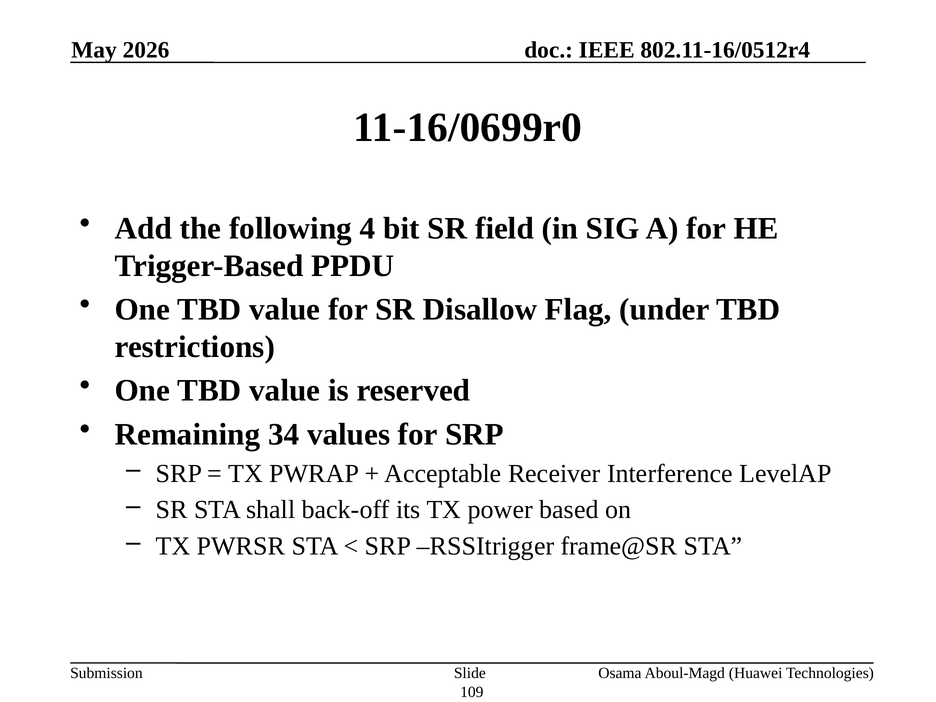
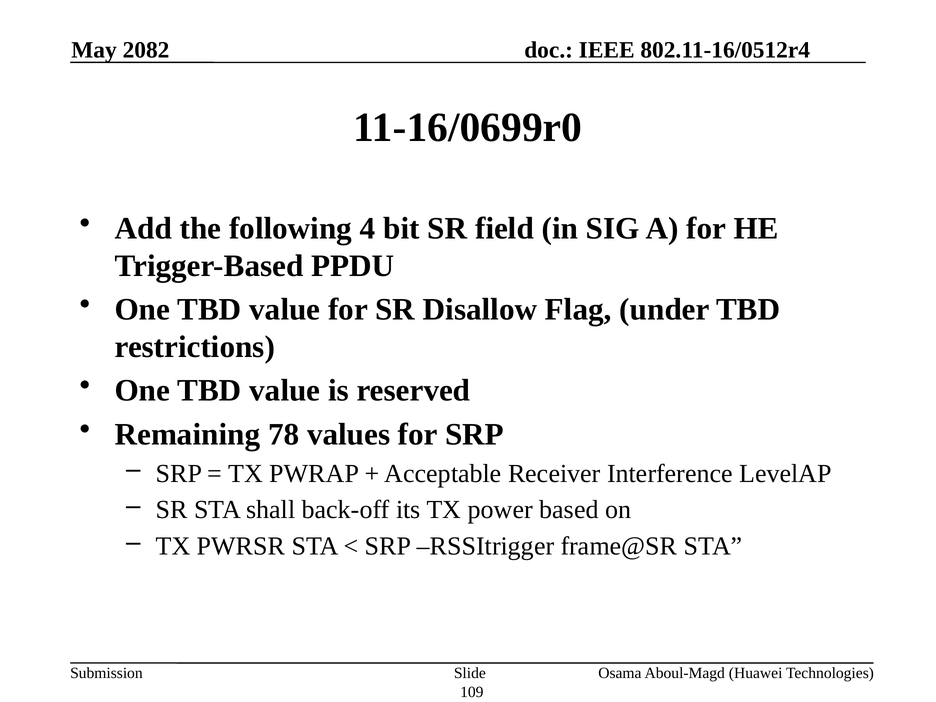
2026: 2026 -> 2082
34: 34 -> 78
